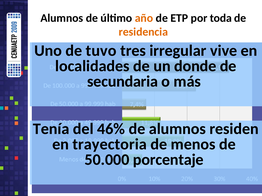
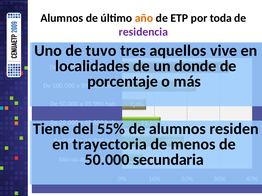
residencia colour: orange -> purple
irregular: irregular -> aquellos
secundaria: secundaria -> porcentaje
Tenía: Tenía -> Tiene
46%: 46% -> 55%
porcentaje: porcentaje -> secundaria
